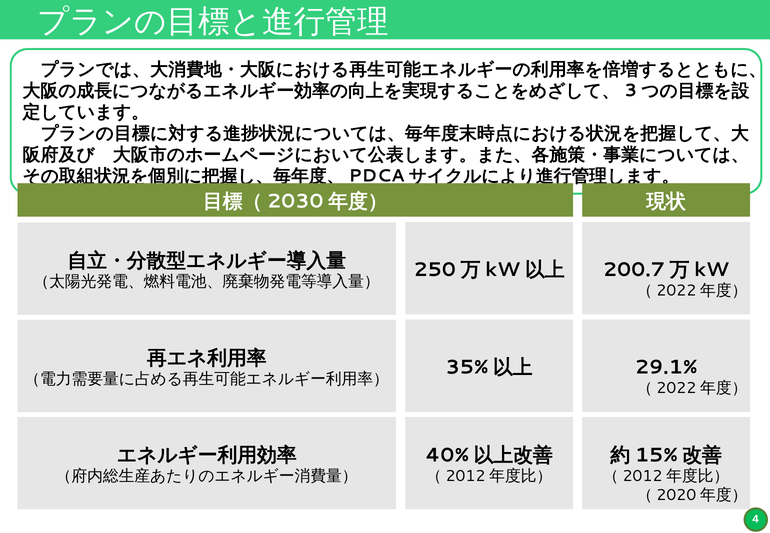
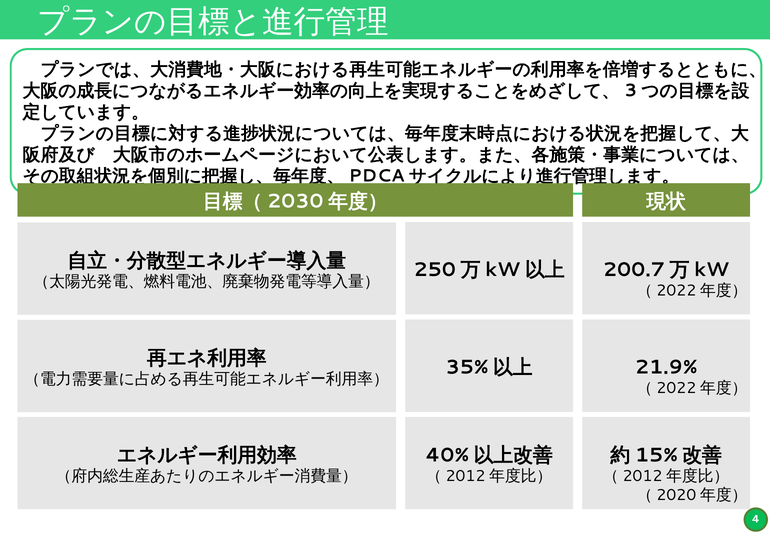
29.1%: 29.1% -> 21.9%
